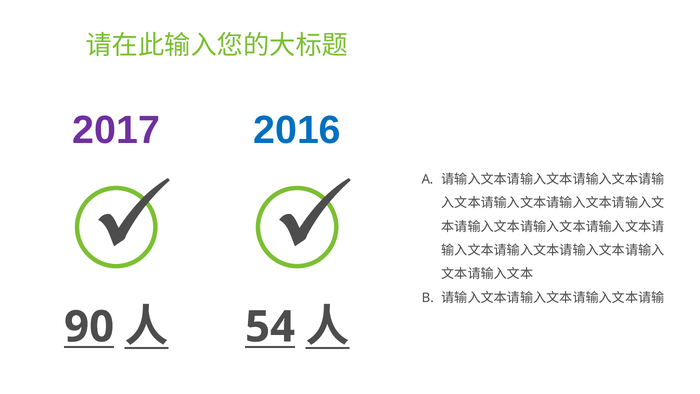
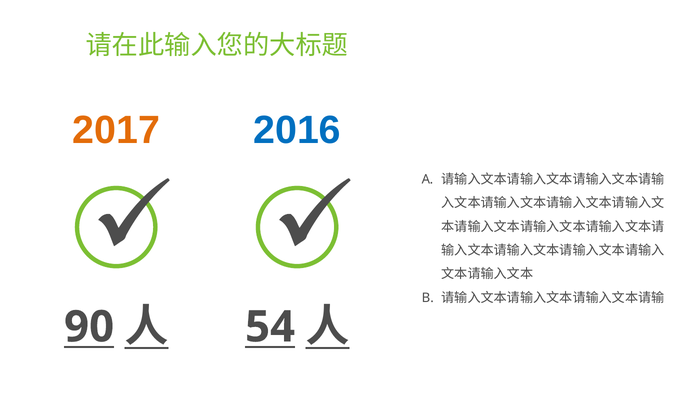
2017 colour: purple -> orange
